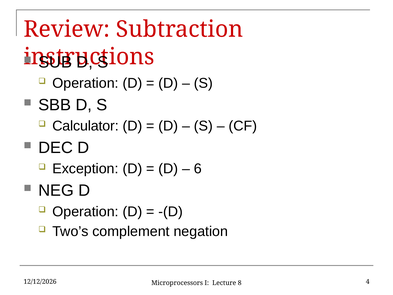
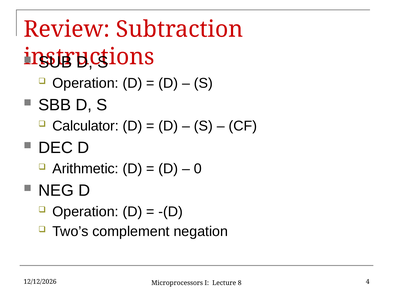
Exception: Exception -> Arithmetic
6: 6 -> 0
